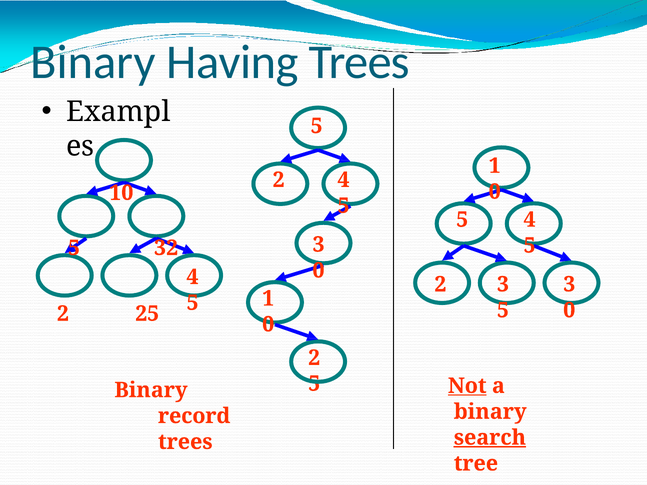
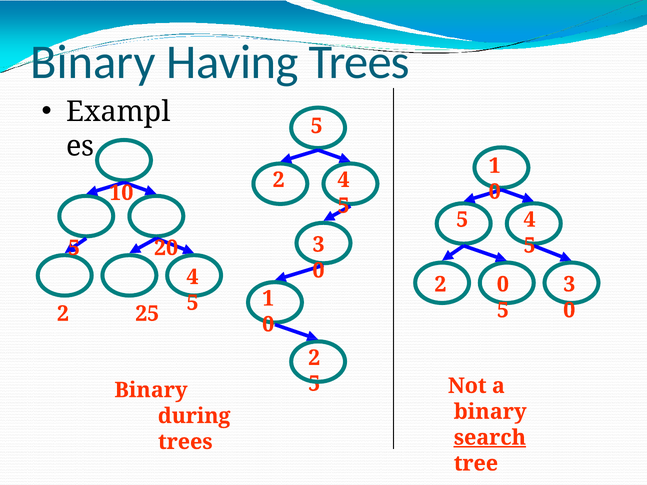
32: 32 -> 20
2 3: 3 -> 0
Not underline: present -> none
record: record -> during
